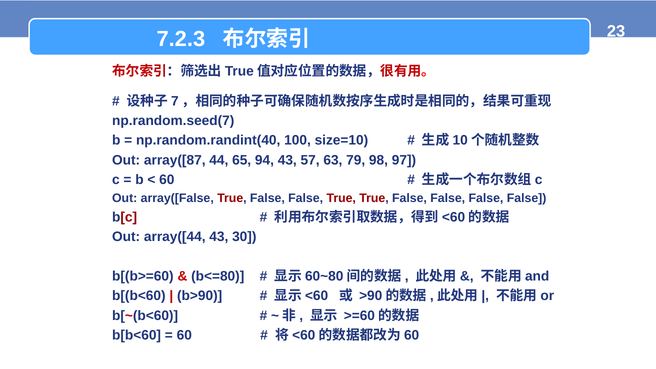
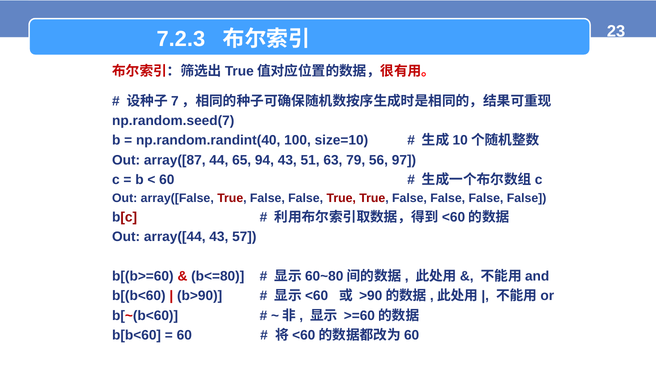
57: 57 -> 51
98: 98 -> 56
30: 30 -> 57
